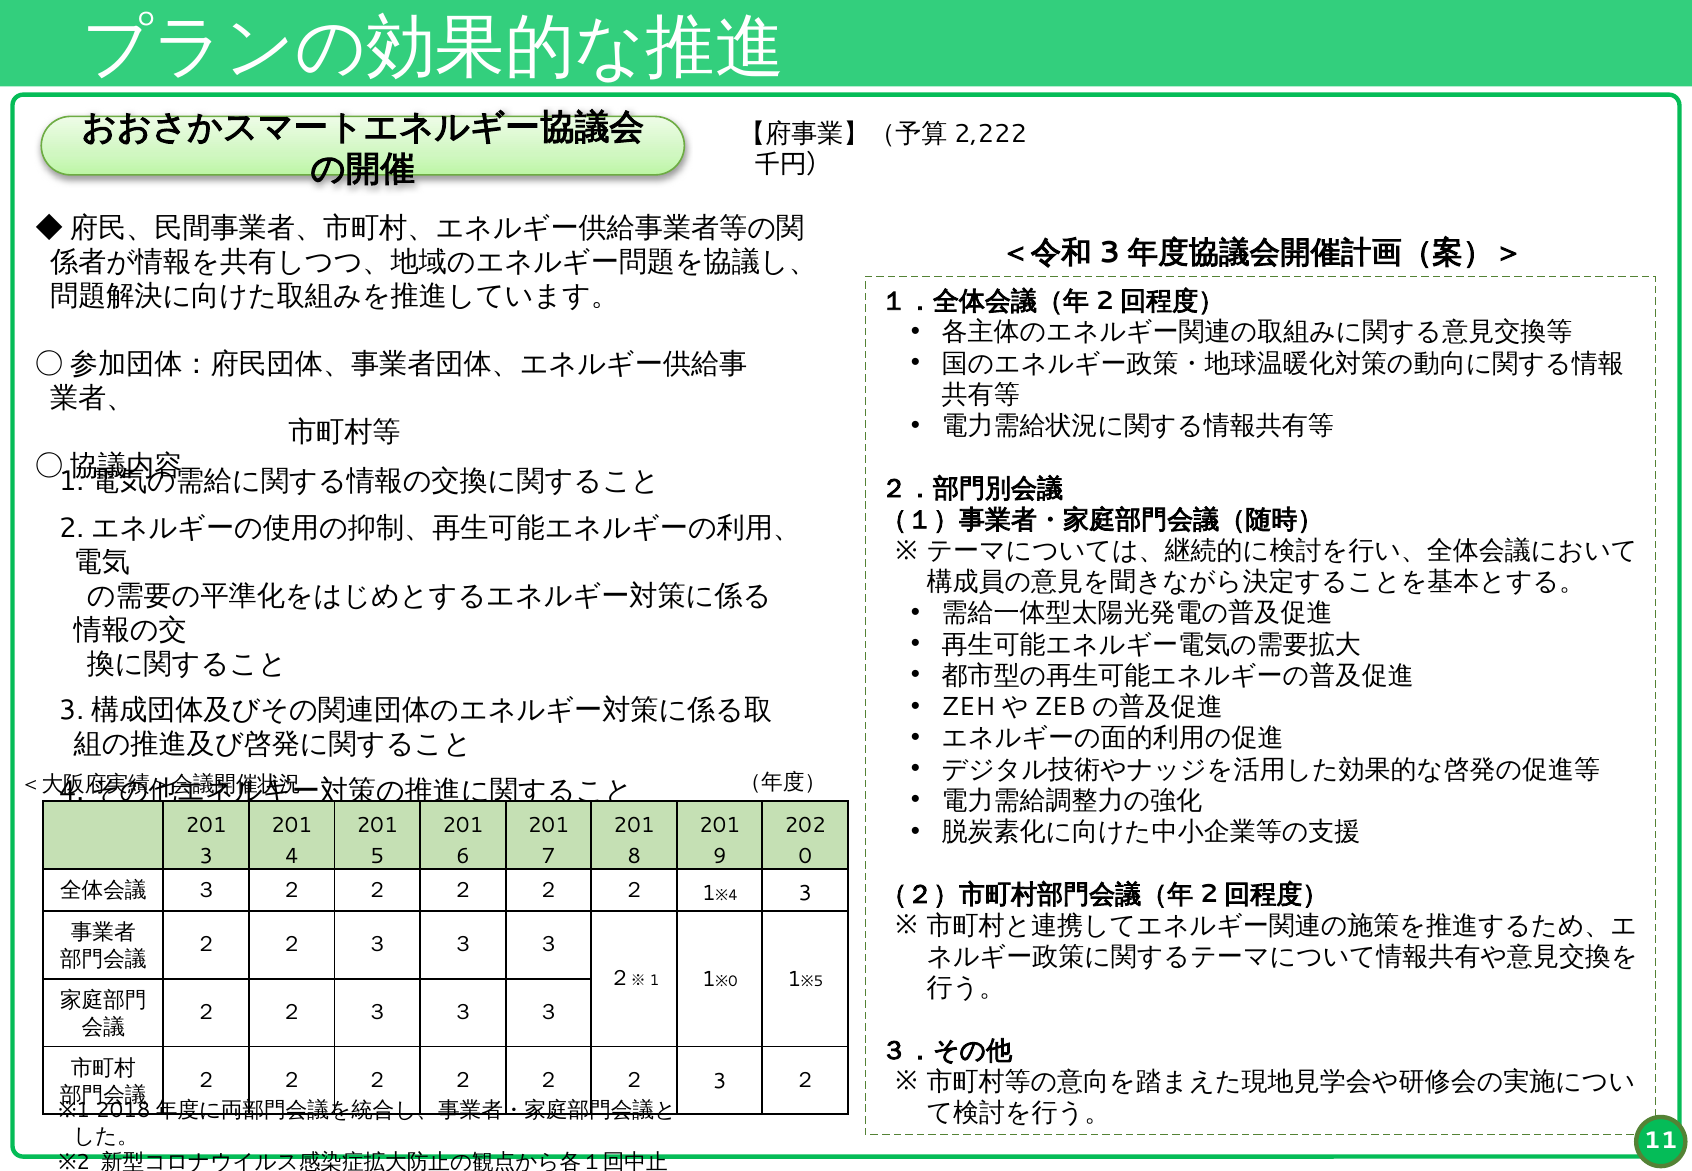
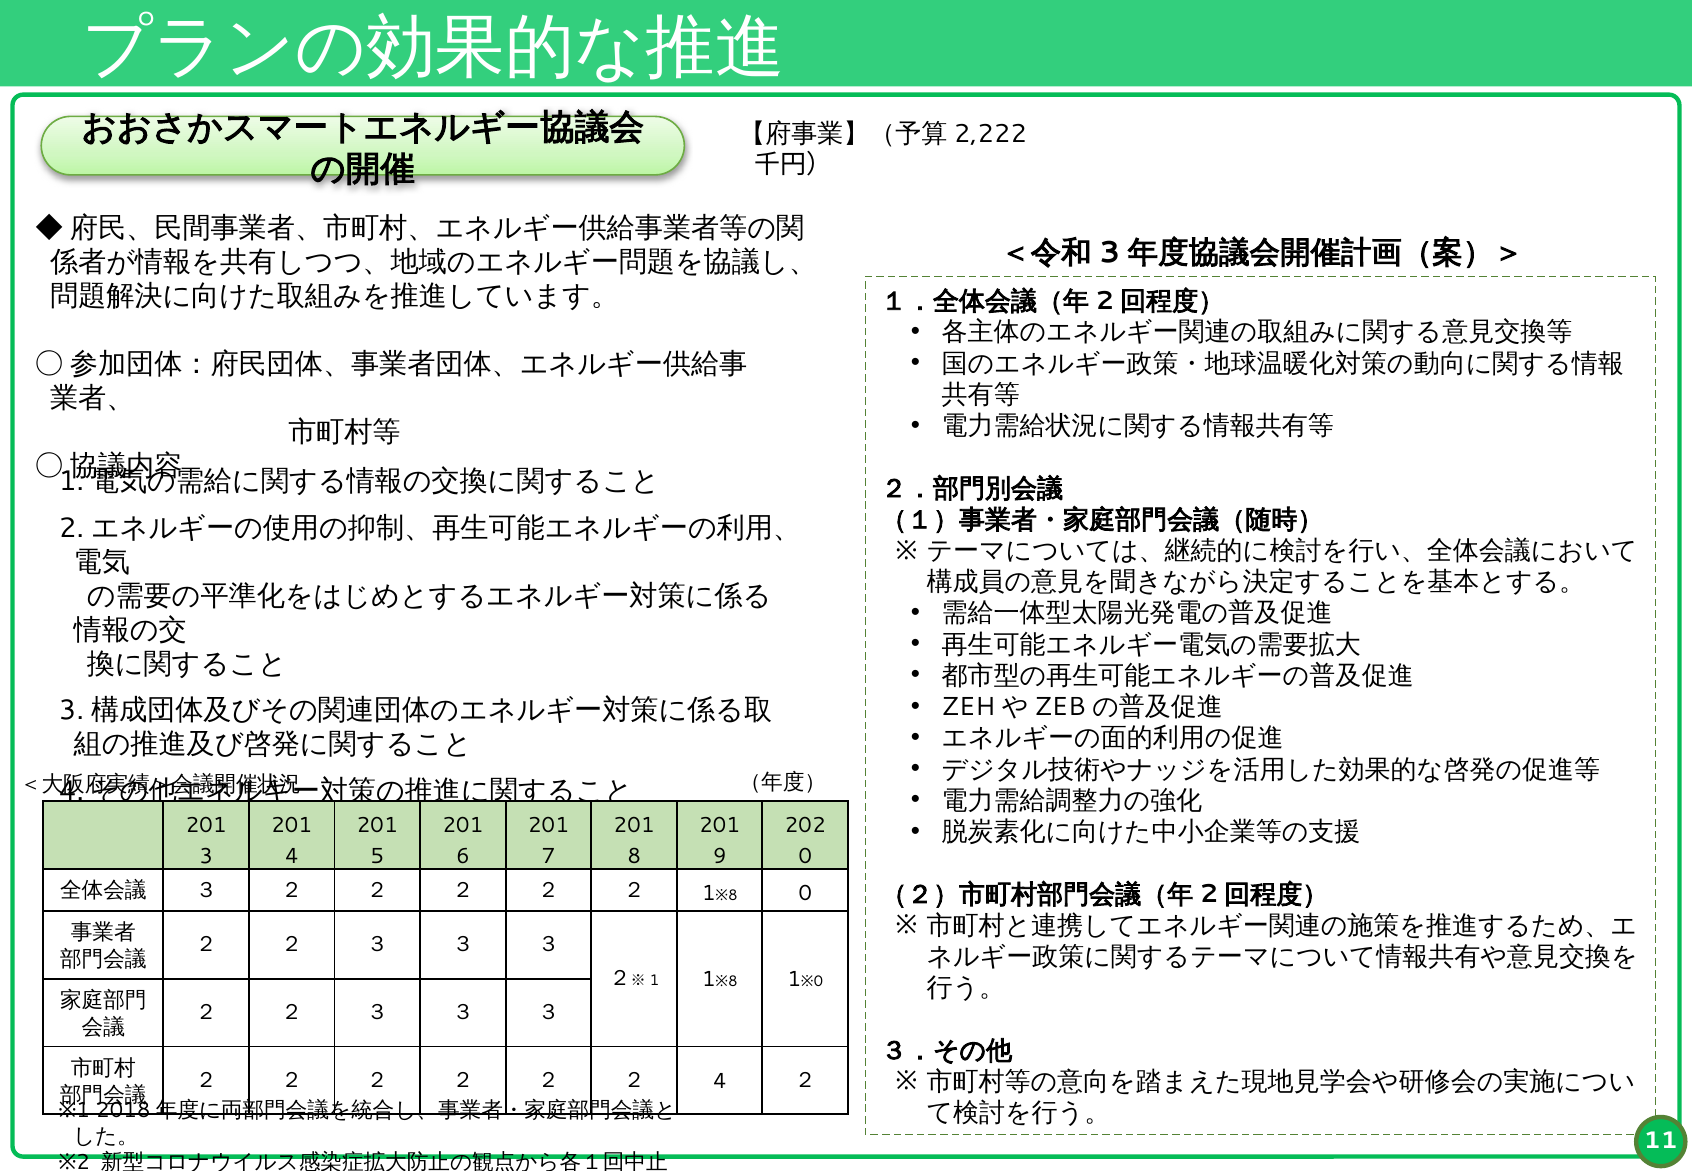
4 at (733, 896): 4 -> 8
3 at (805, 894): 3 -> 0
0 at (733, 982): 0 -> 8
5 at (818, 982): 5 -> 0
２ 3: 3 -> 4
